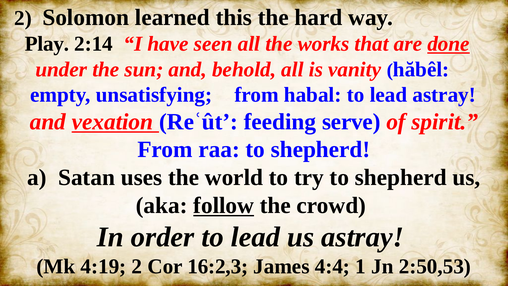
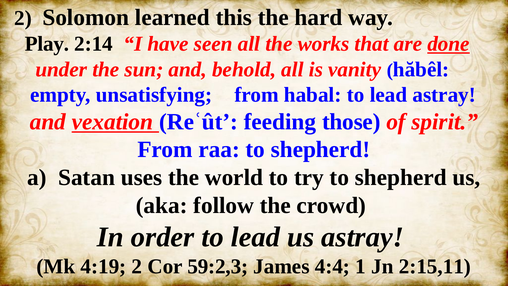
serve: serve -> those
follow underline: present -> none
16:2,3: 16:2,3 -> 59:2,3
2:50,53: 2:50,53 -> 2:15,11
